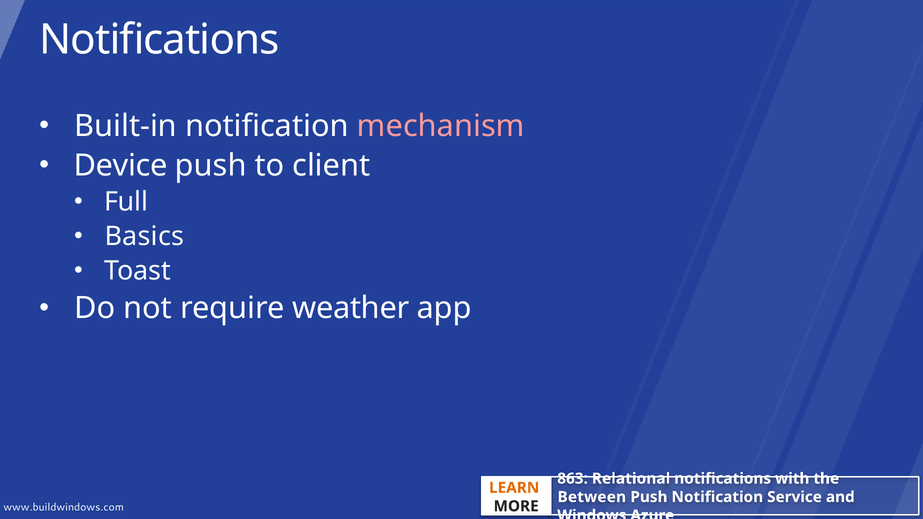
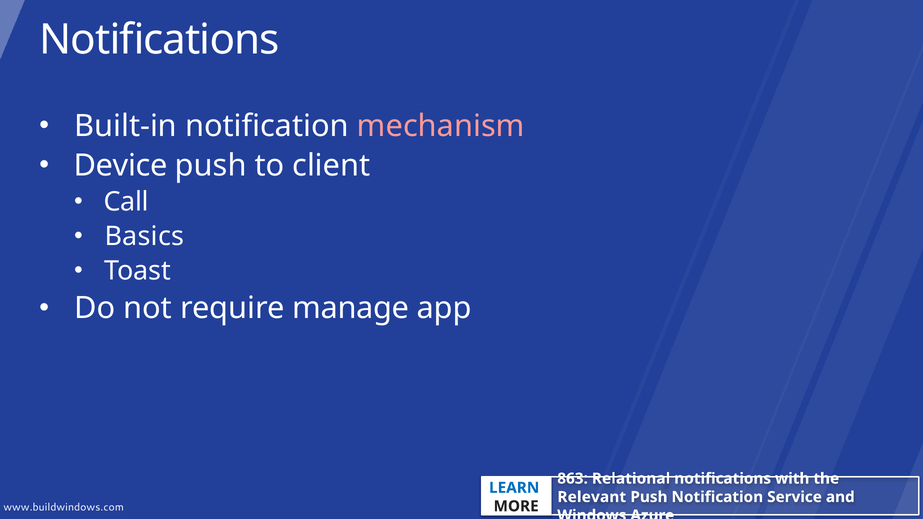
Full: Full -> Call
weather: weather -> manage
LEARN colour: orange -> blue
Between: Between -> Relevant
